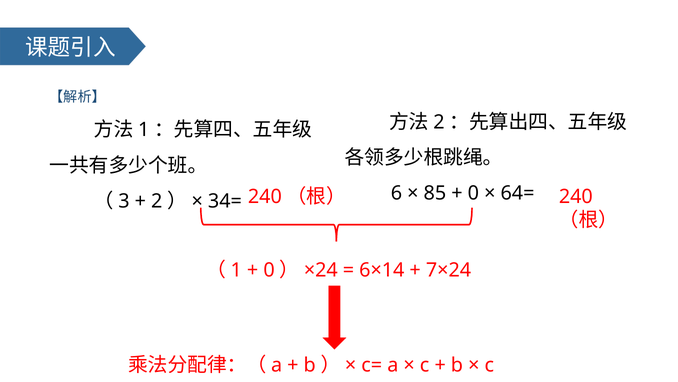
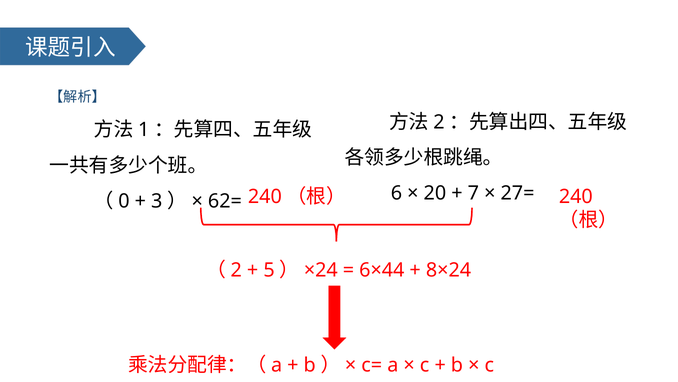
85: 85 -> 20
0 at (473, 193): 0 -> 7
64=: 64= -> 27=
3: 3 -> 0
2 at (157, 201): 2 -> 3
34=: 34= -> 62=
1 at (236, 270): 1 -> 2
0 at (269, 270): 0 -> 5
6×14: 6×14 -> 6×44
7×24: 7×24 -> 8×24
